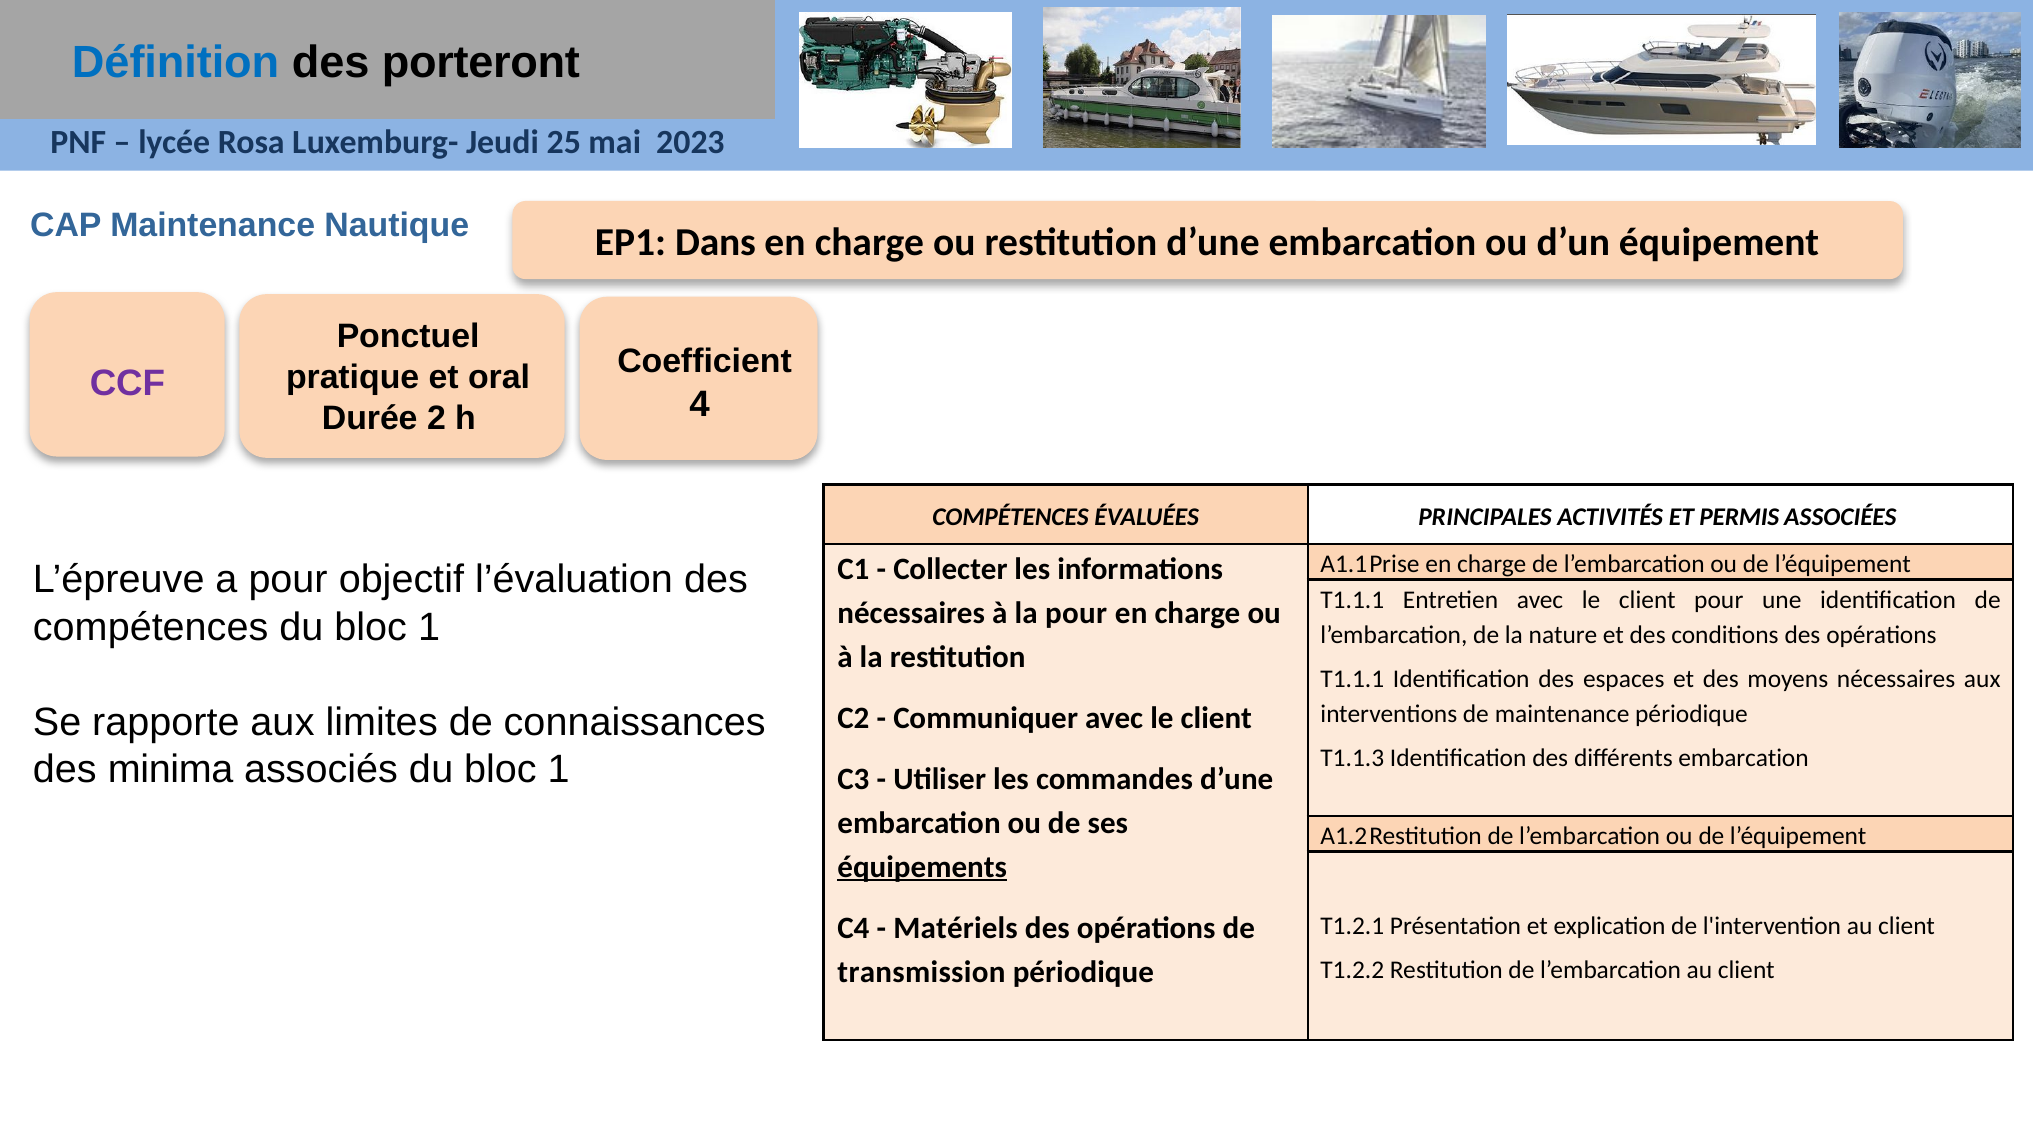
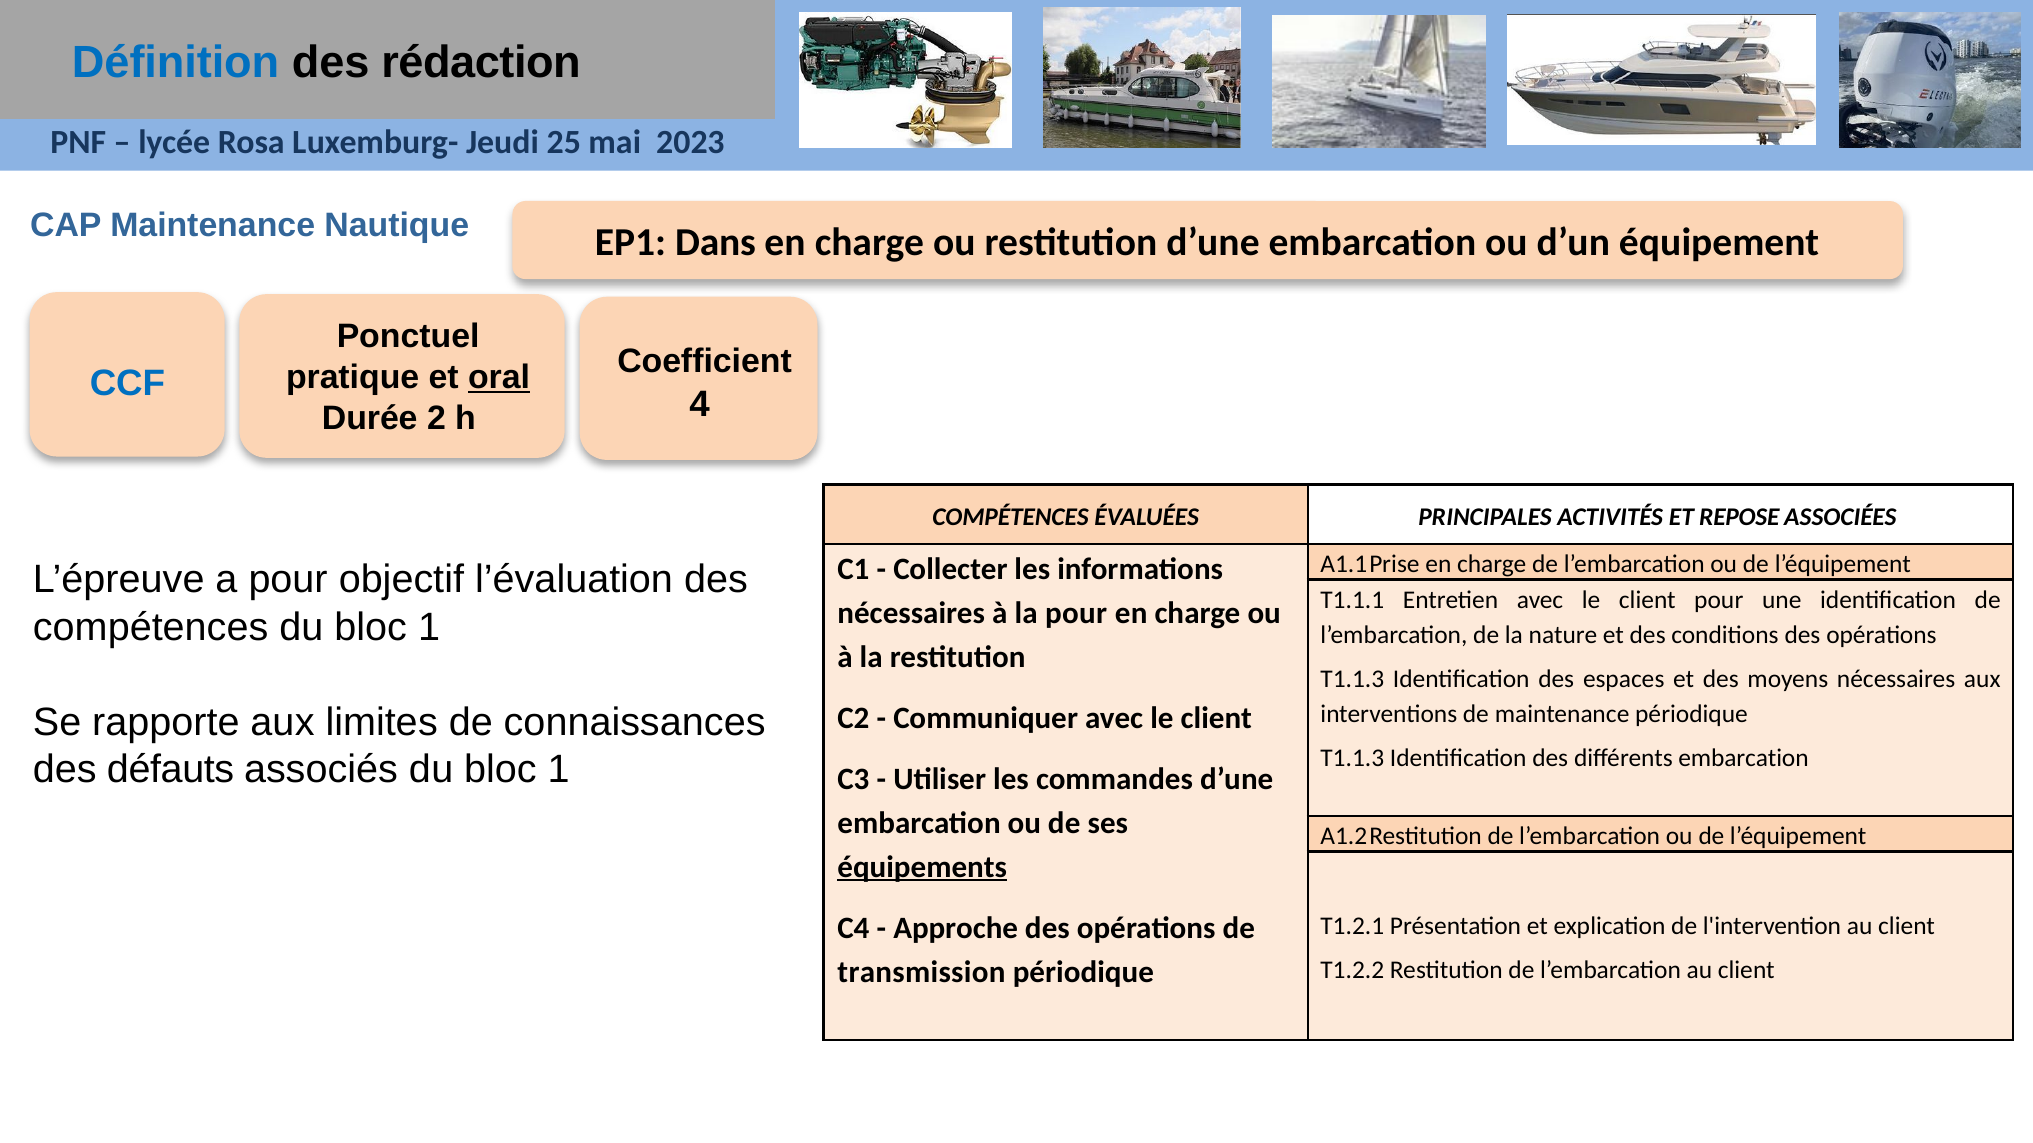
porteront: porteront -> rédaction
oral underline: none -> present
CCF colour: purple -> blue
PERMIS: PERMIS -> REPOSE
T1.1.1 at (1352, 679): T1.1.1 -> T1.1.3
minima: minima -> défauts
Matériels: Matériels -> Approche
